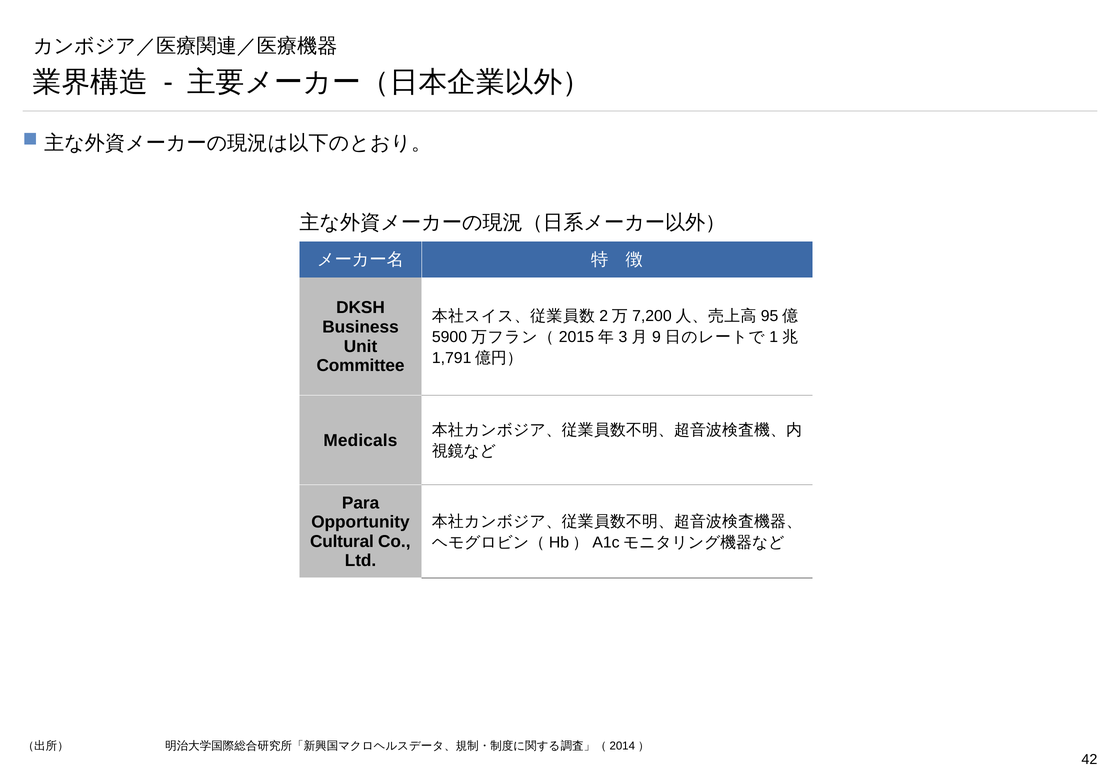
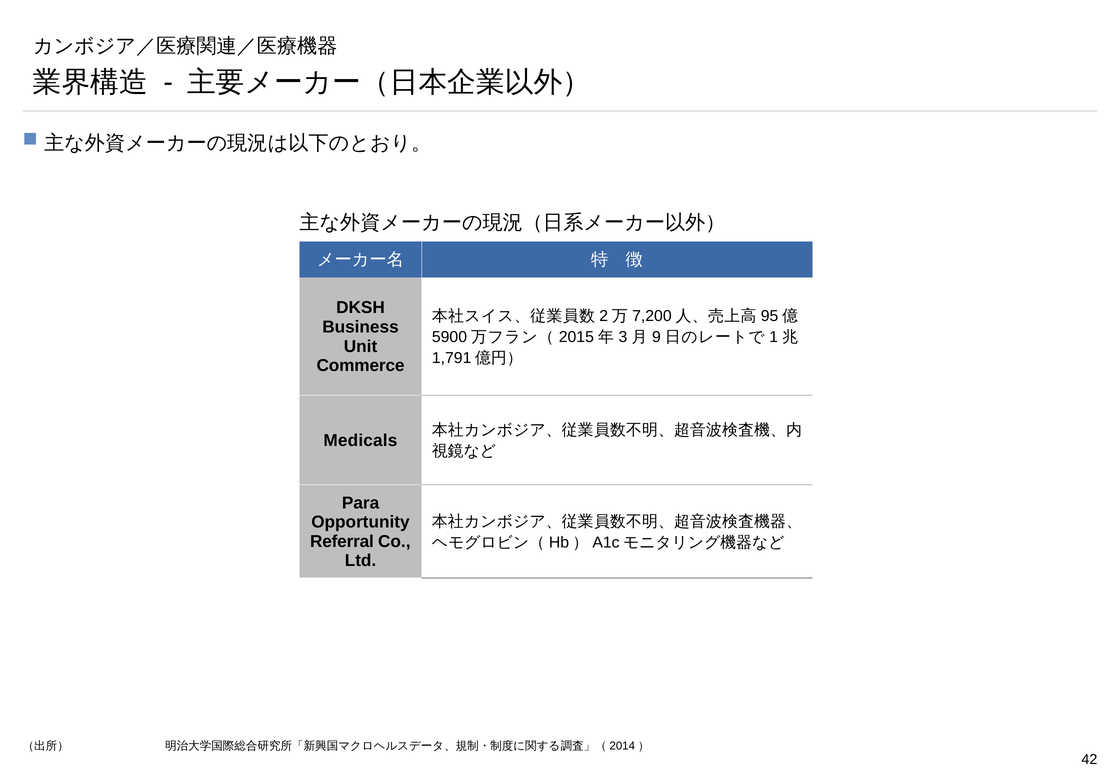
Committee: Committee -> Commerce
Cultural: Cultural -> Referral
